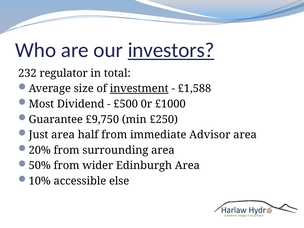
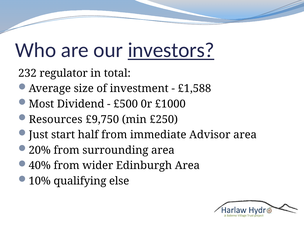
investment underline: present -> none
Guarantee: Guarantee -> Resources
Just area: area -> start
50%: 50% -> 40%
accessible: accessible -> qualifying
